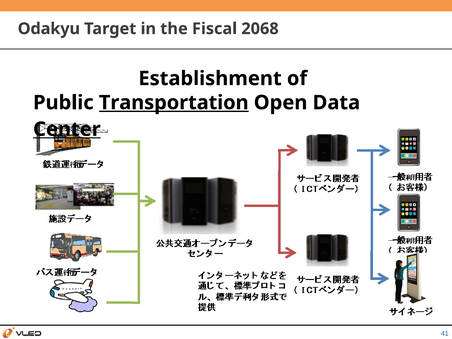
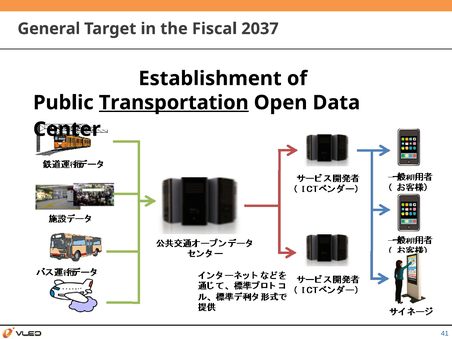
Odakyu: Odakyu -> General
2068: 2068 -> 2037
Center underline: present -> none
